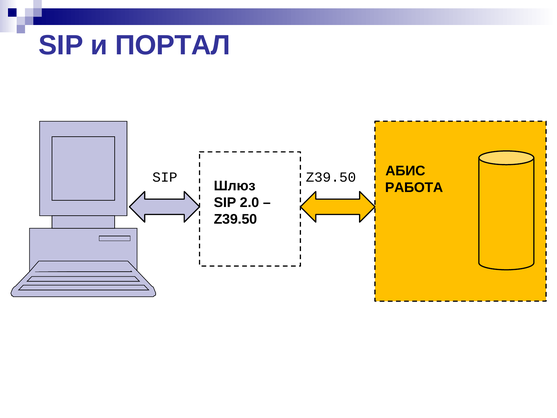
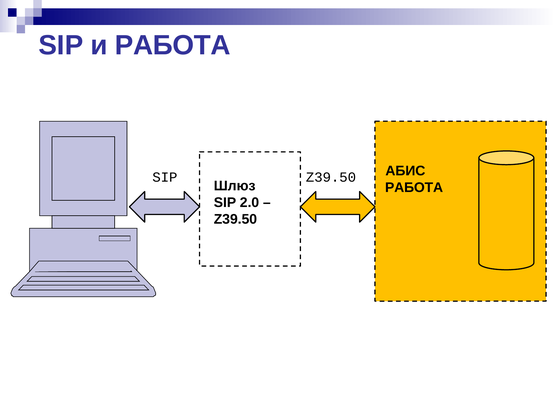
и ПОРТАЛ: ПОРТАЛ -> РАБОТА
